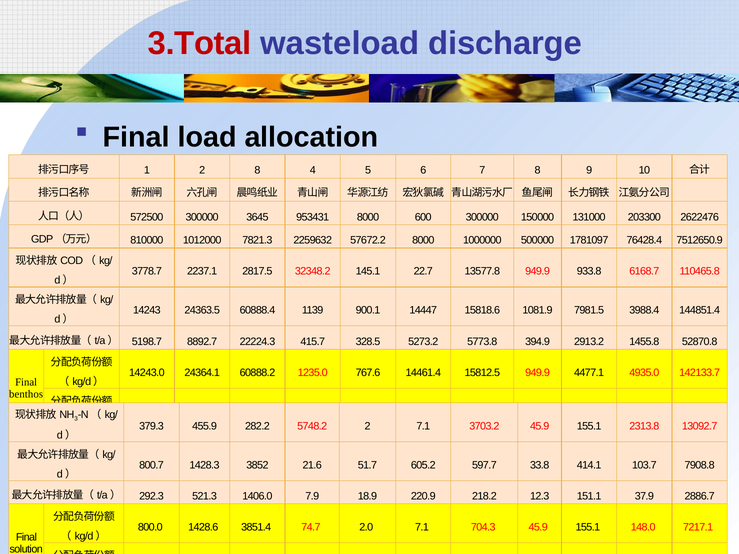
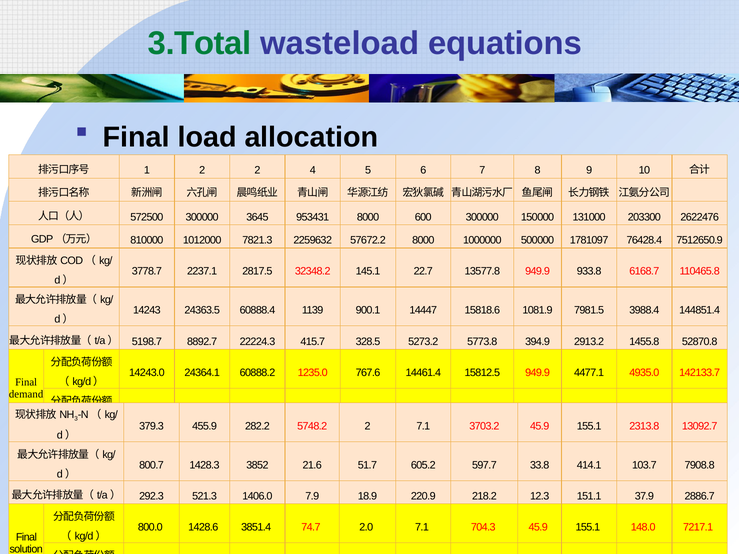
3.Total colour: red -> green
discharge: discharge -> equations
2 8: 8 -> 2
benthos: benthos -> demand
